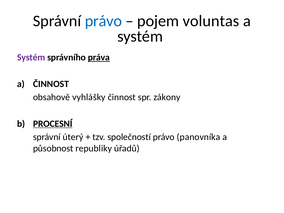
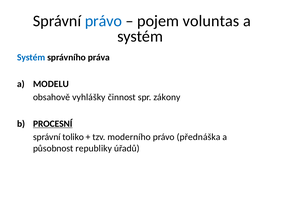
Systém at (31, 57) colour: purple -> blue
práva underline: present -> none
a ČINNOST: ČINNOST -> MODELU
úterý: úterý -> toliko
společností: společností -> moderního
panovníka: panovníka -> přednáška
